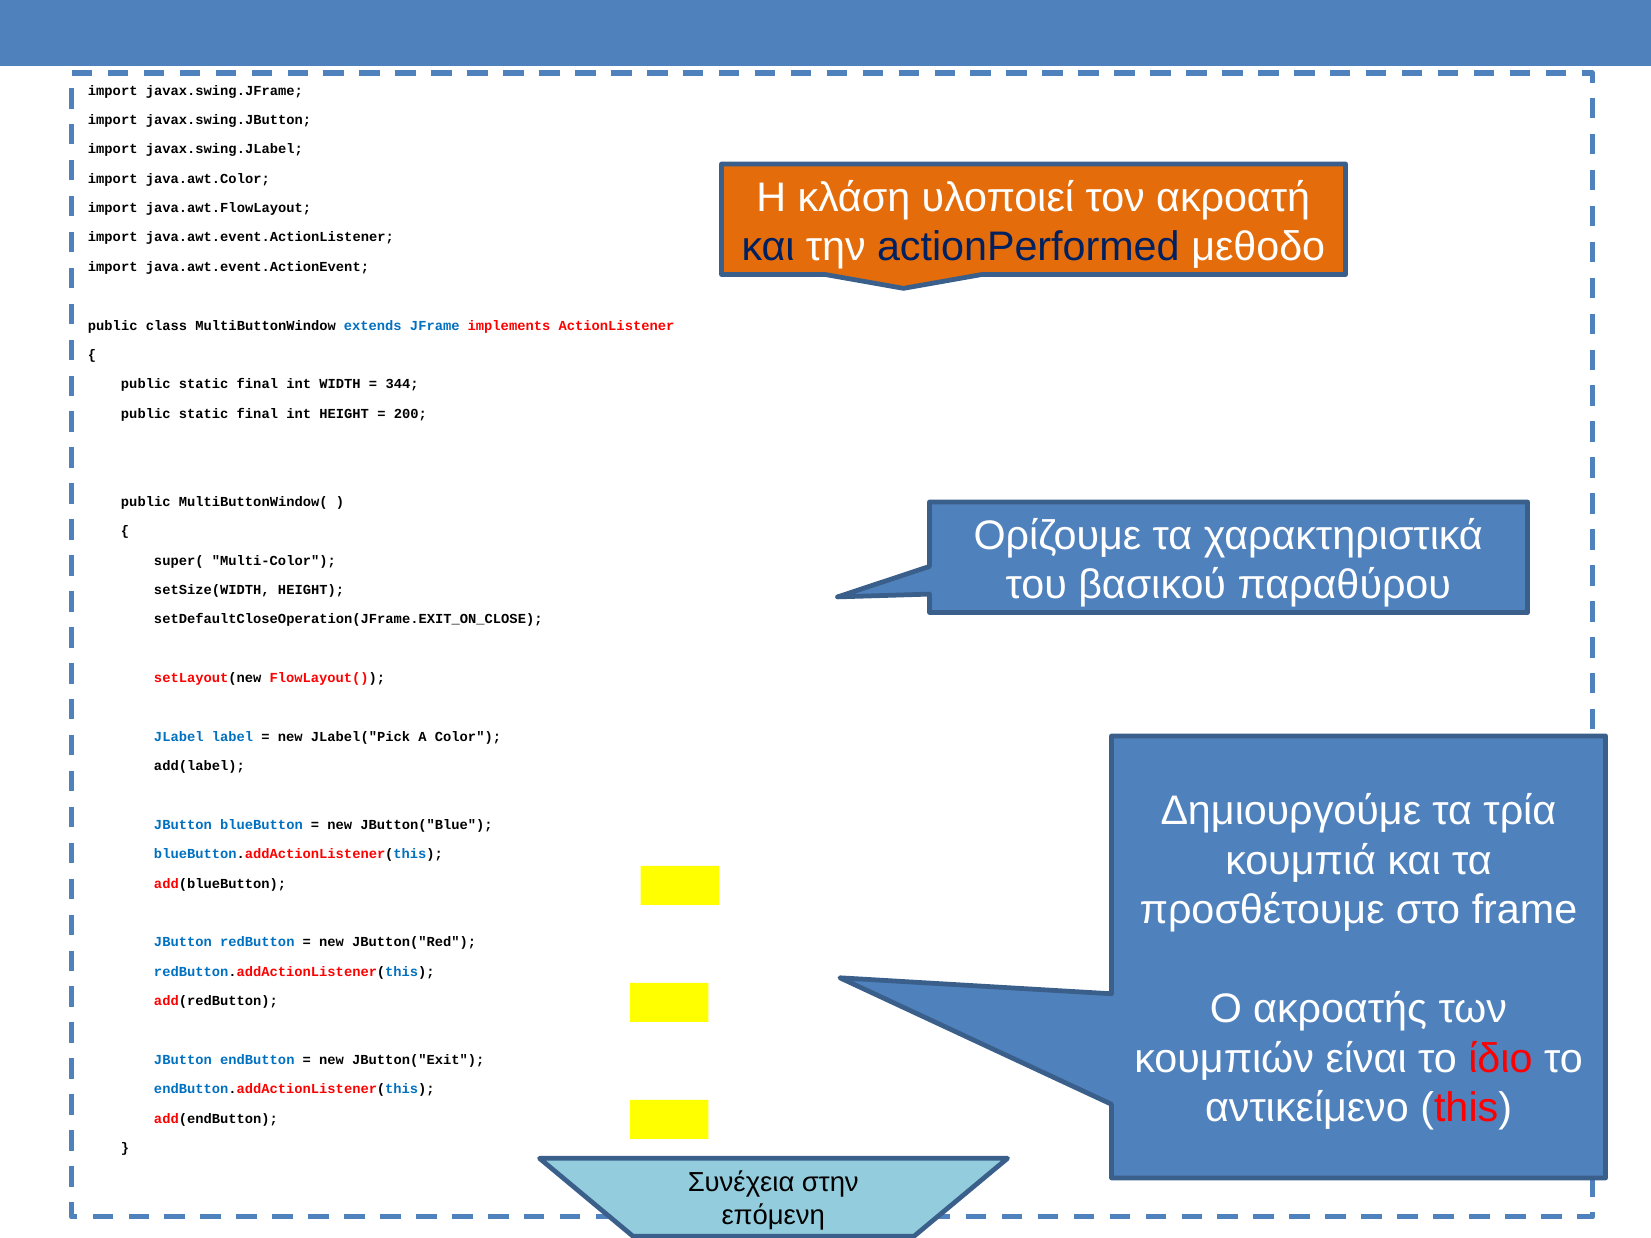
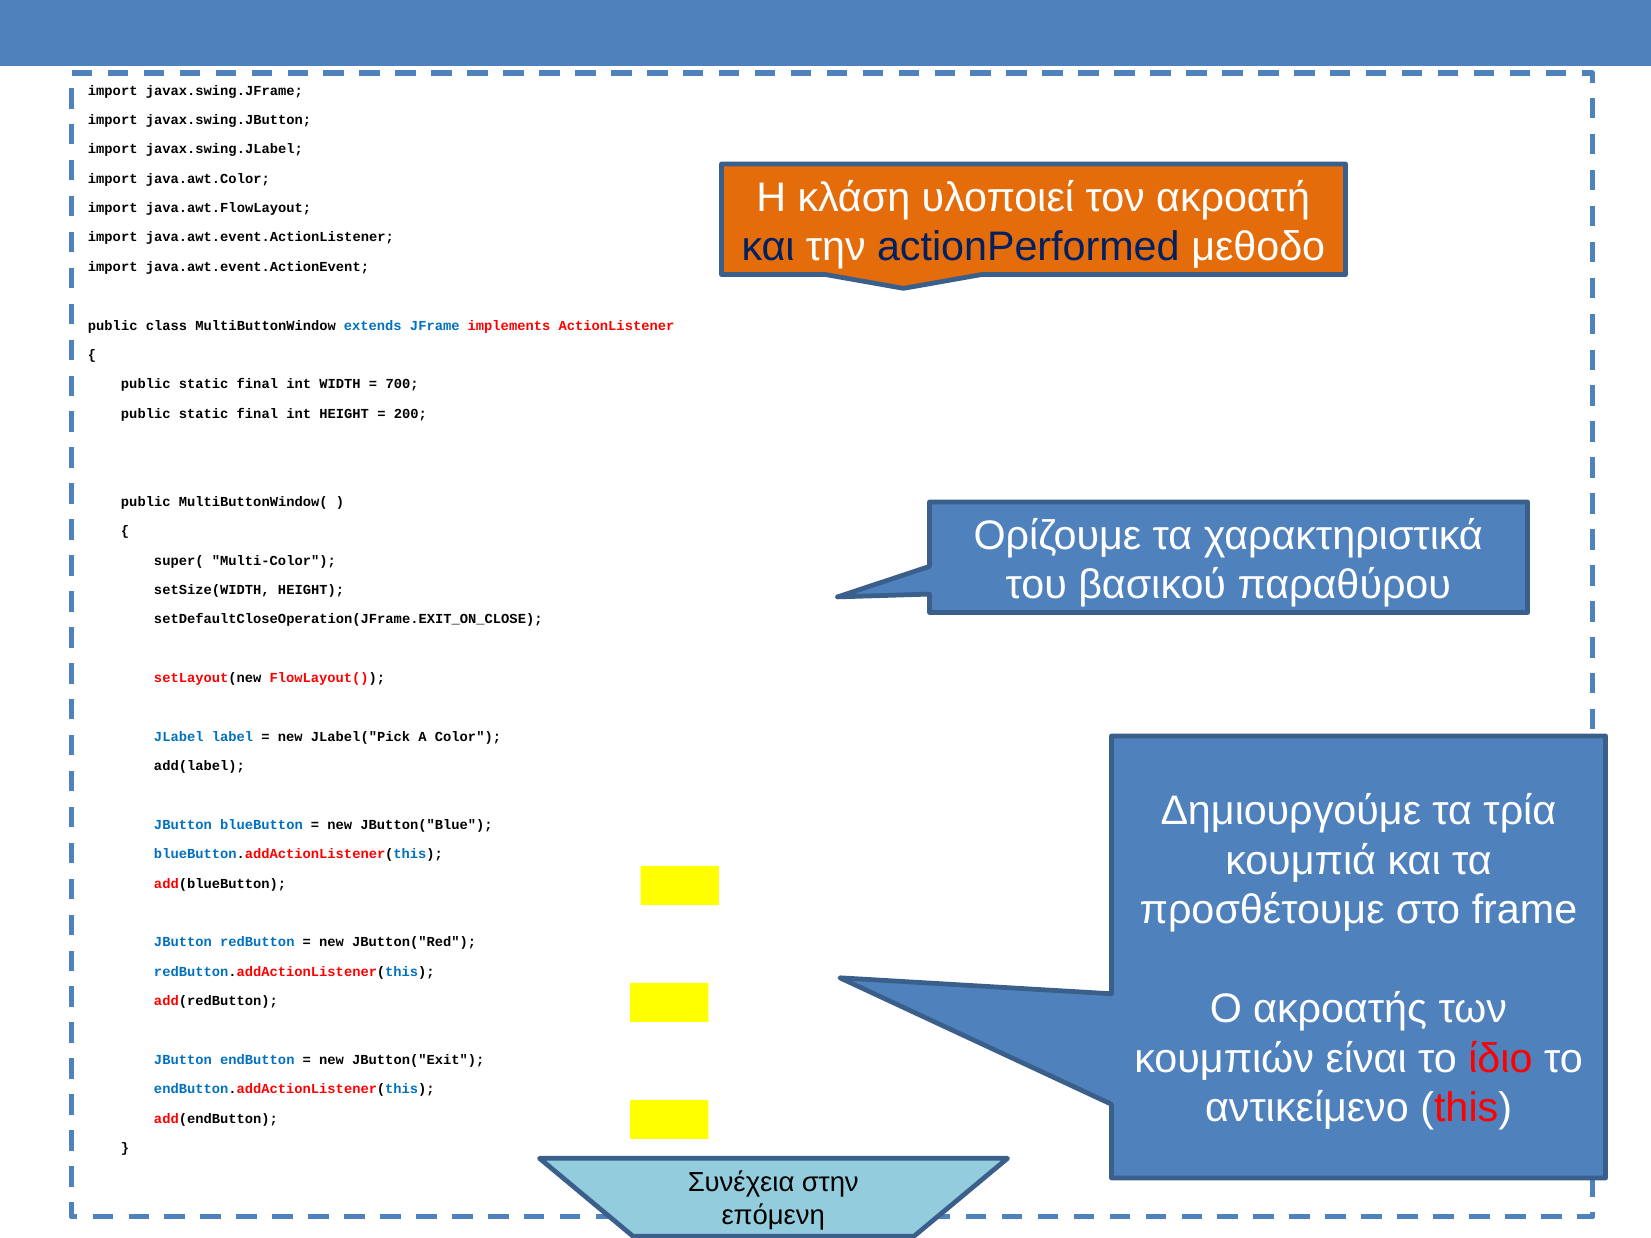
344: 344 -> 700
